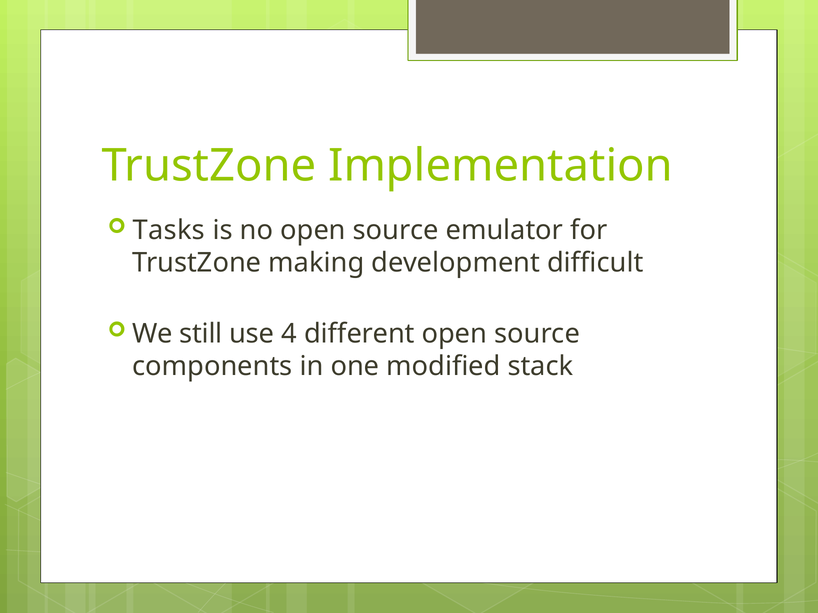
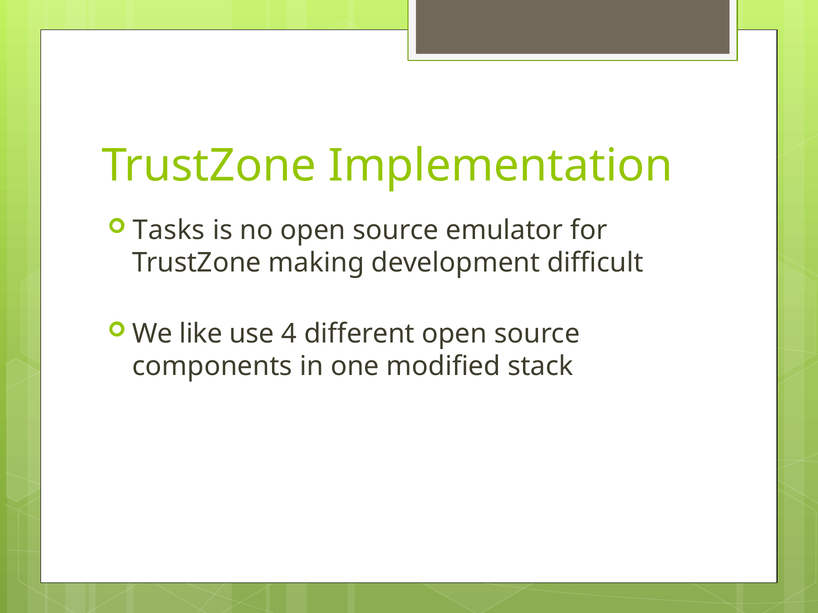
still: still -> like
